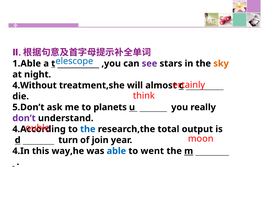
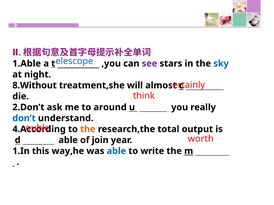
sky colour: orange -> blue
4.Without: 4.Without -> 8.Without
5.Don’t: 5.Don’t -> 2.Don’t
planets: planets -> around
don’t colour: purple -> blue
the at (88, 129) colour: blue -> orange
moon: moon -> worth
d turn: turn -> able
4.In: 4.In -> 1.In
went: went -> write
